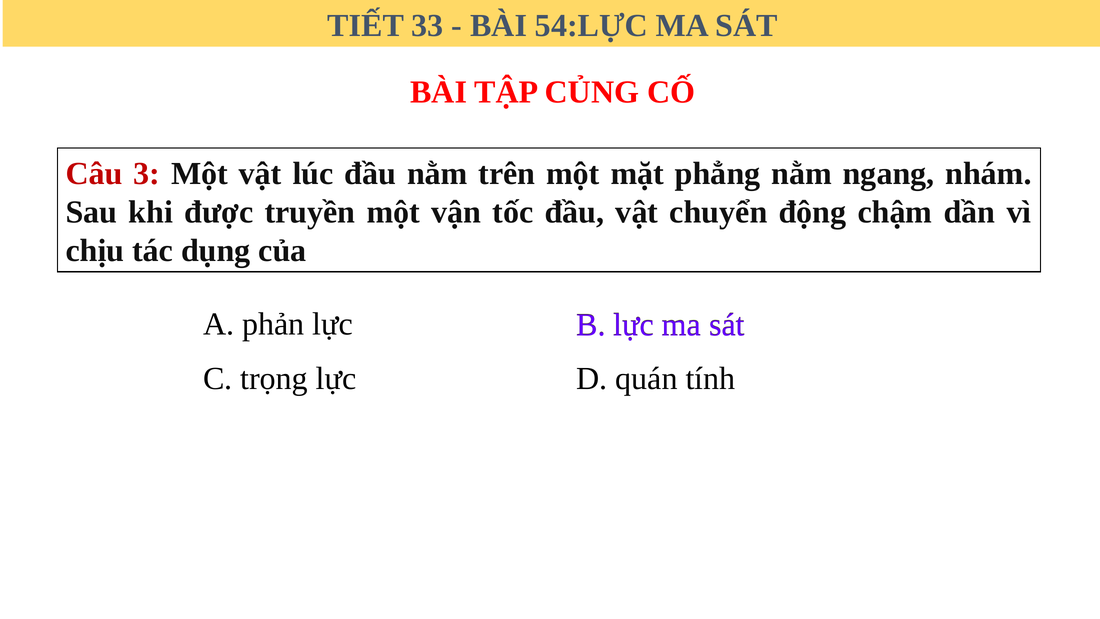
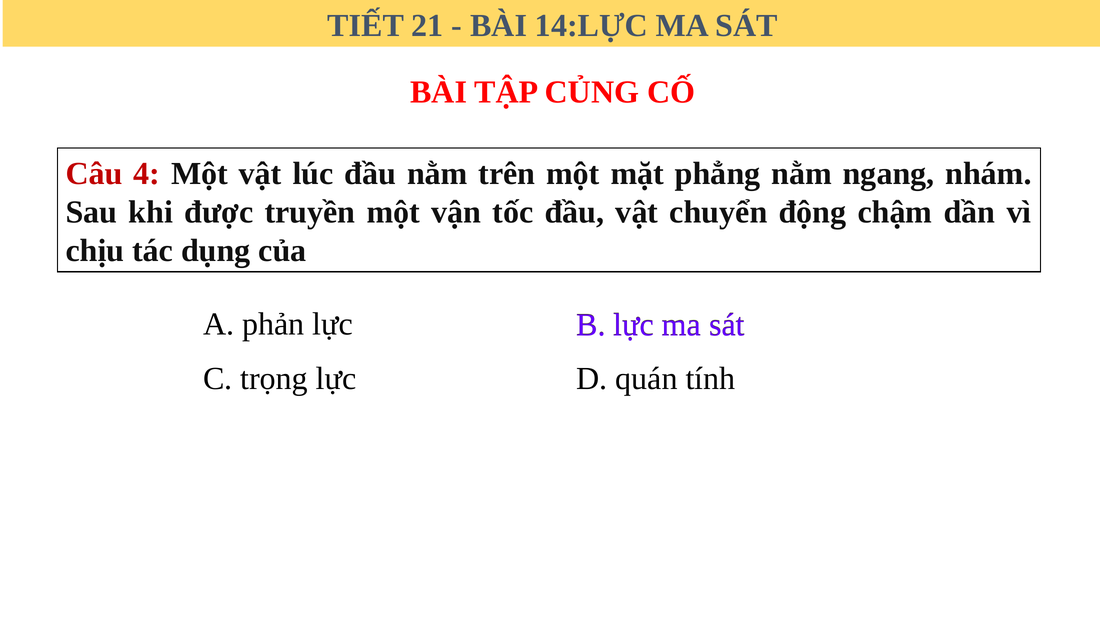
33: 33 -> 21
54:LỰC: 54:LỰC -> 14:LỰC
3: 3 -> 4
